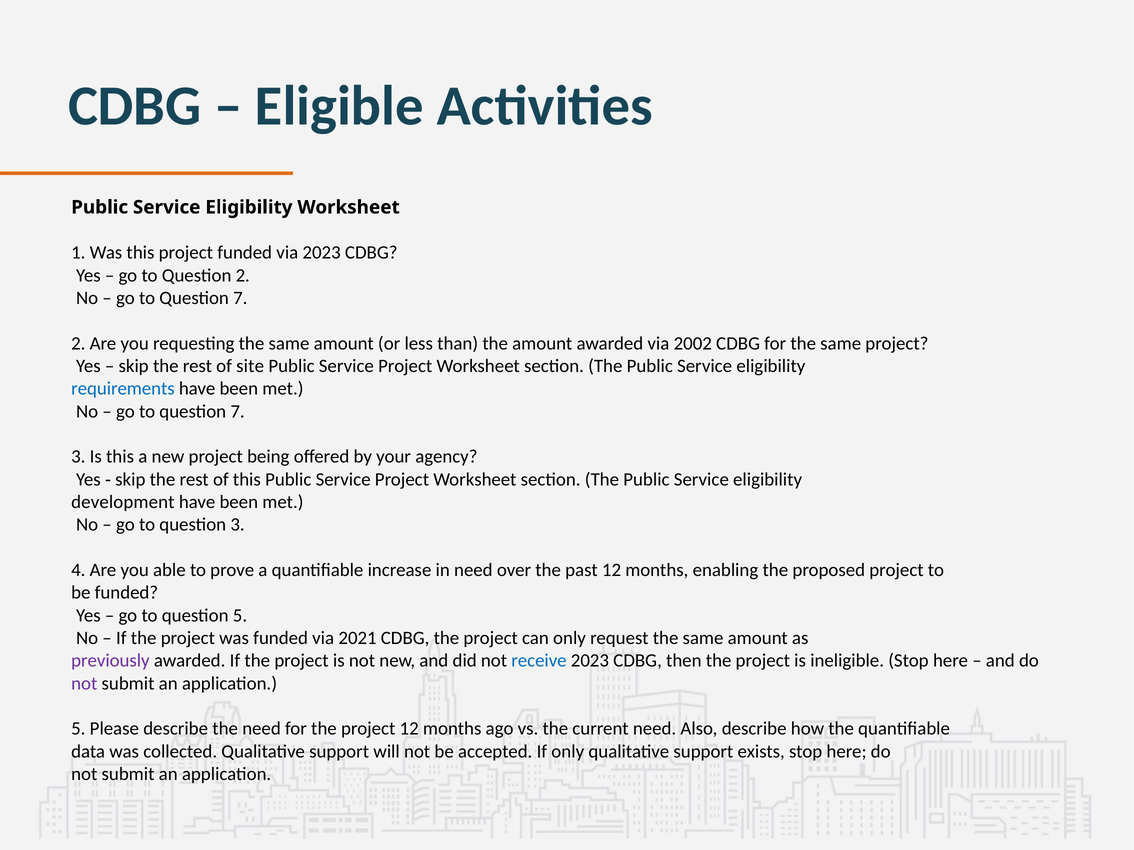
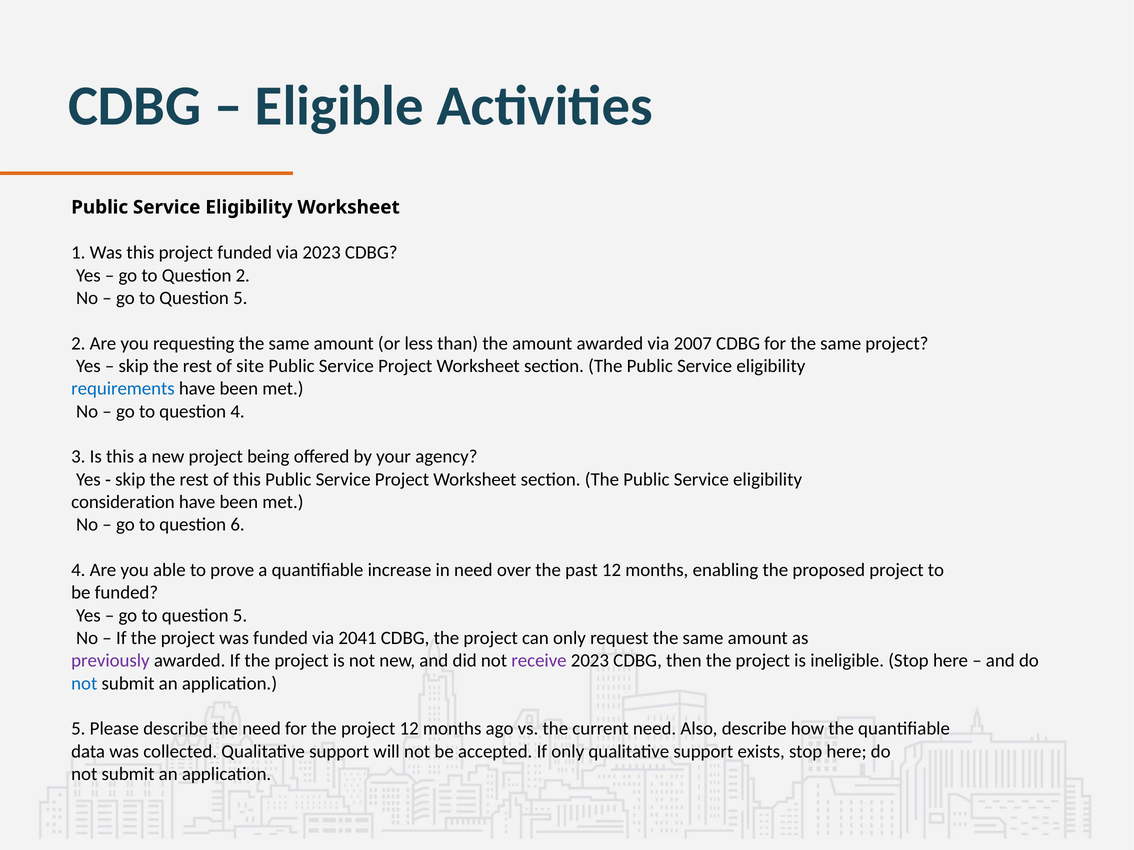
7 at (240, 298): 7 -> 5
2002: 2002 -> 2007
7 at (238, 412): 7 -> 4
development: development -> consideration
question 3: 3 -> 6
2021: 2021 -> 2041
receive colour: blue -> purple
not at (84, 684) colour: purple -> blue
